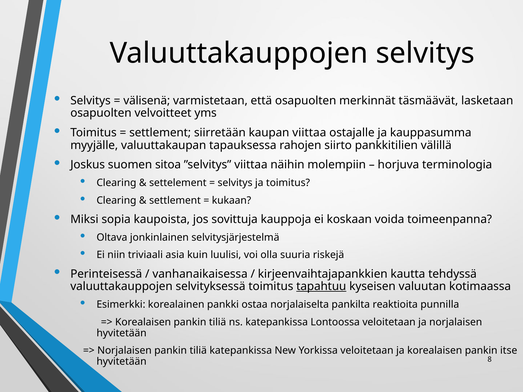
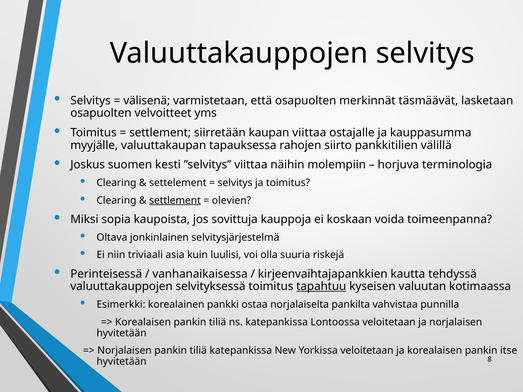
sitoa: sitoa -> kesti
settlement at (175, 200) underline: none -> present
kukaan: kukaan -> olevien
reaktioita: reaktioita -> vahvistaa
